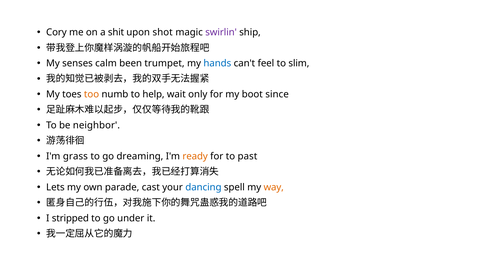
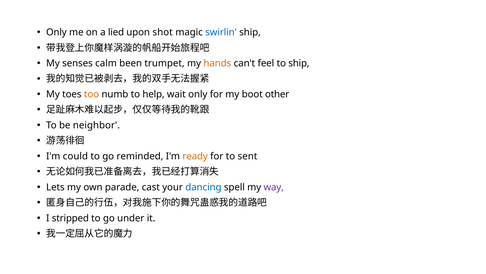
Cory at (56, 32): Cory -> Only
shit: shit -> lied
swirlin colour: purple -> blue
hands colour: blue -> orange
to slim: slim -> ship
since: since -> other
grass: grass -> could
dreaming: dreaming -> reminded
past: past -> sent
way colour: orange -> purple
